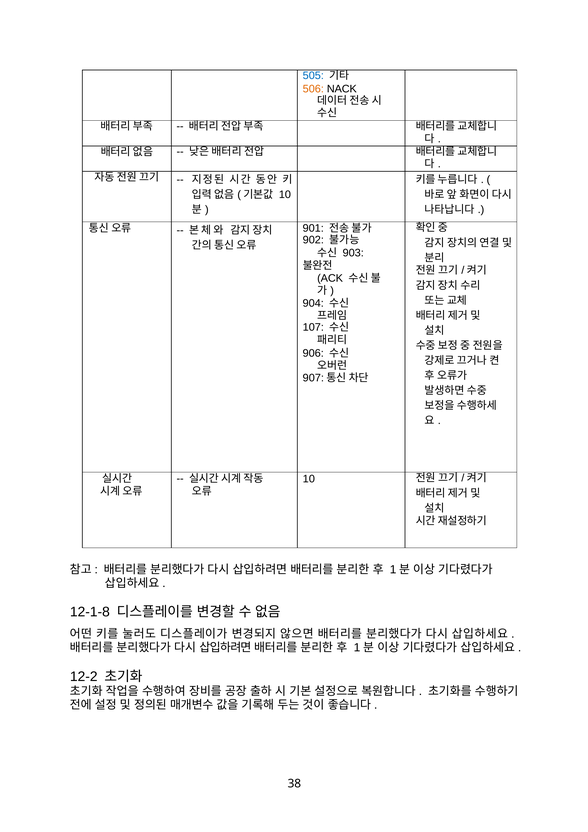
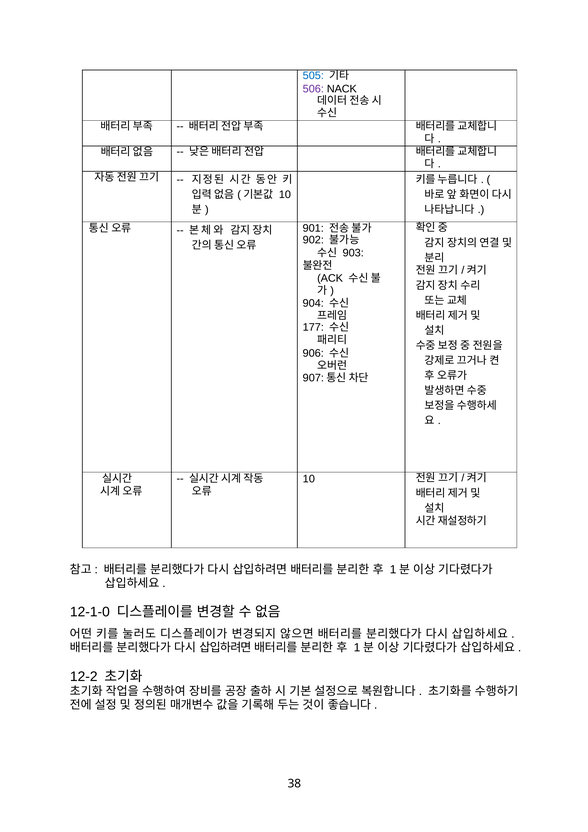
506 colour: orange -> purple
107: 107 -> 177
12-1-8: 12-1-8 -> 12-1-0
